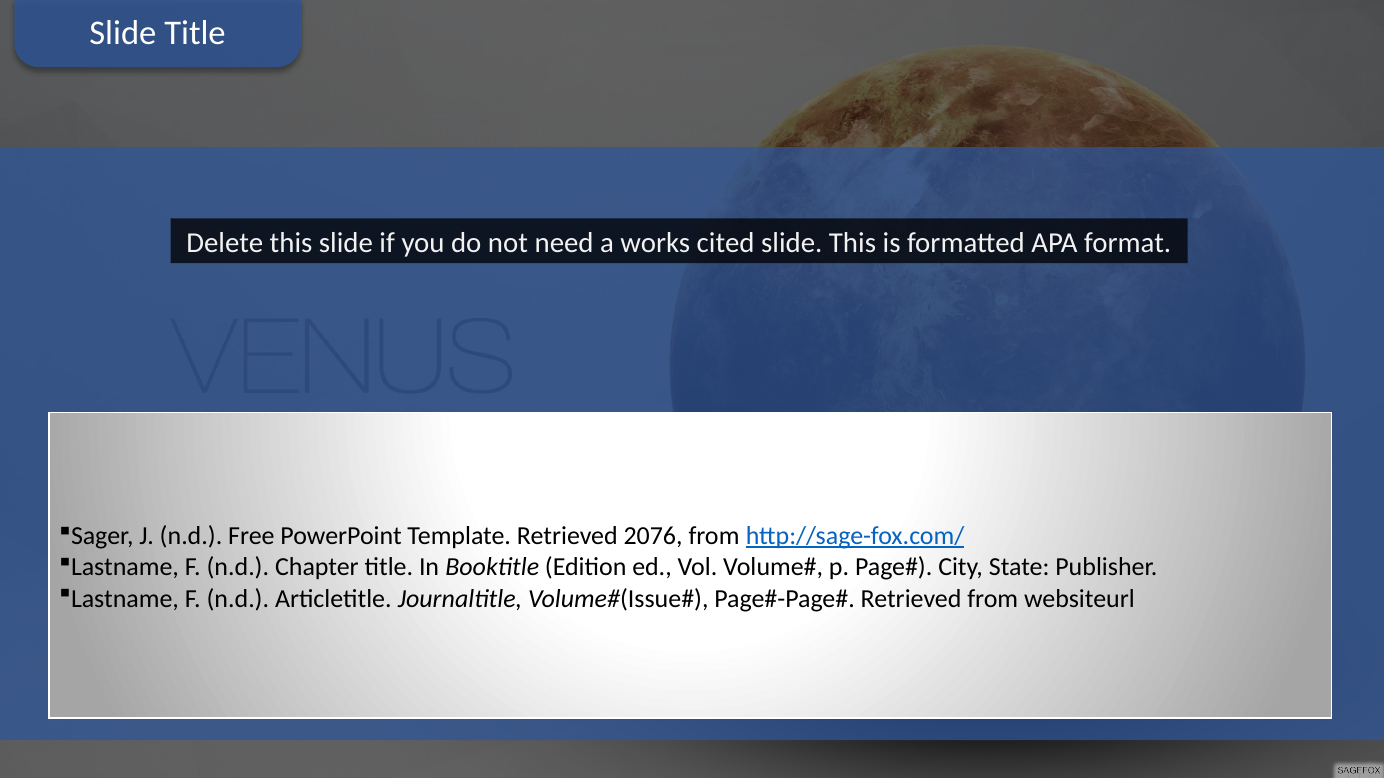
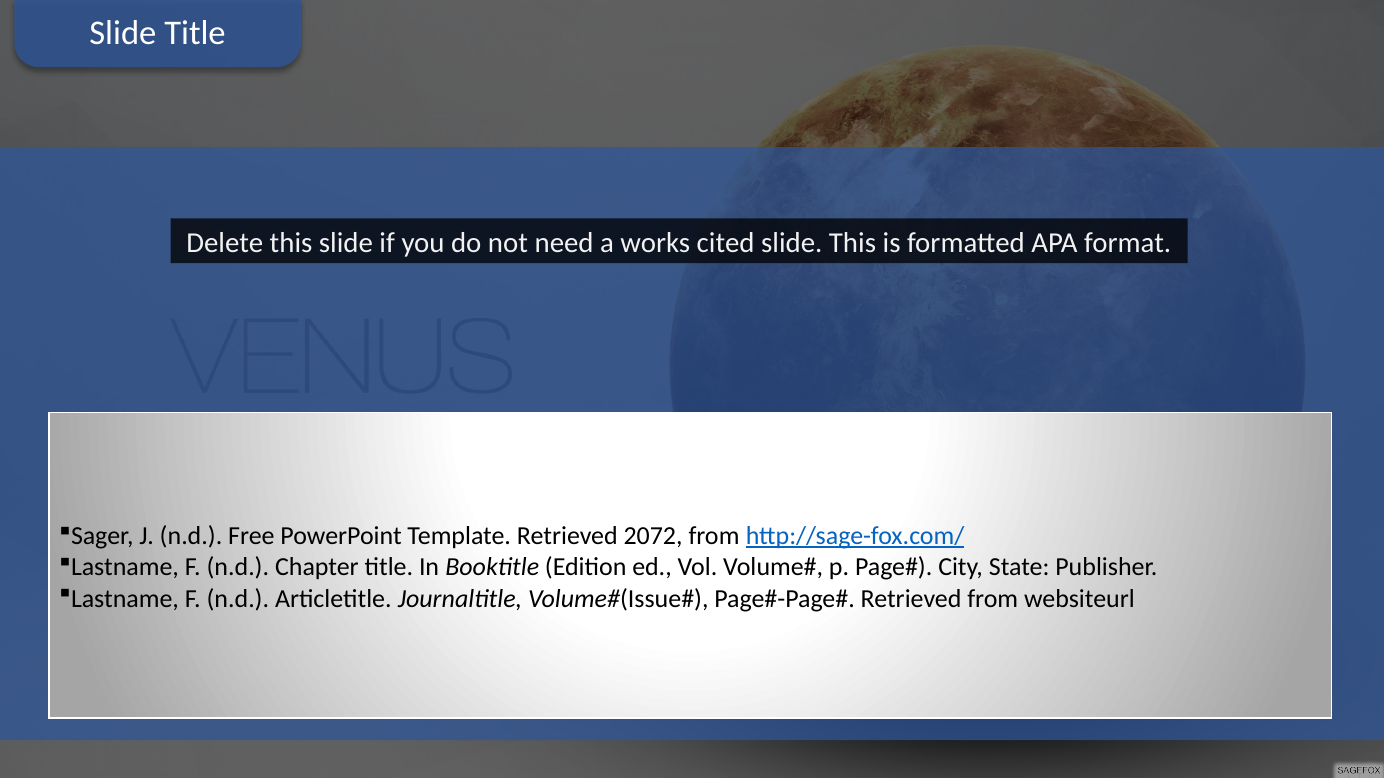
2076: 2076 -> 2072
